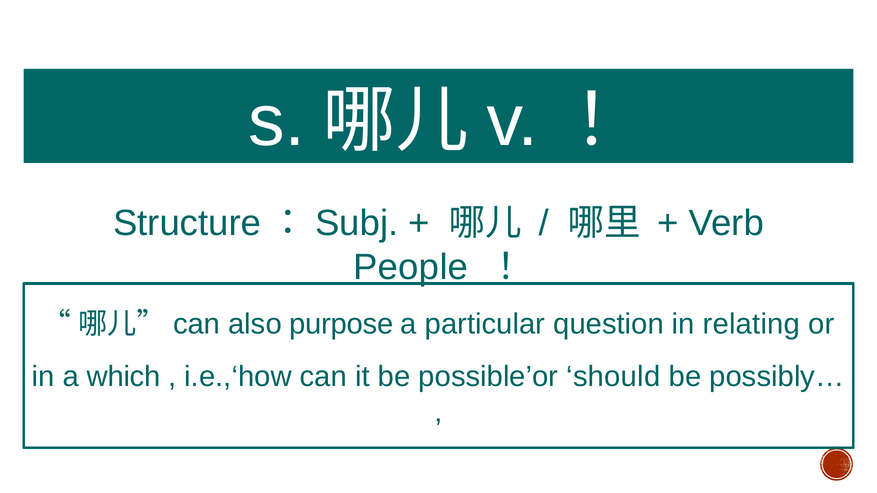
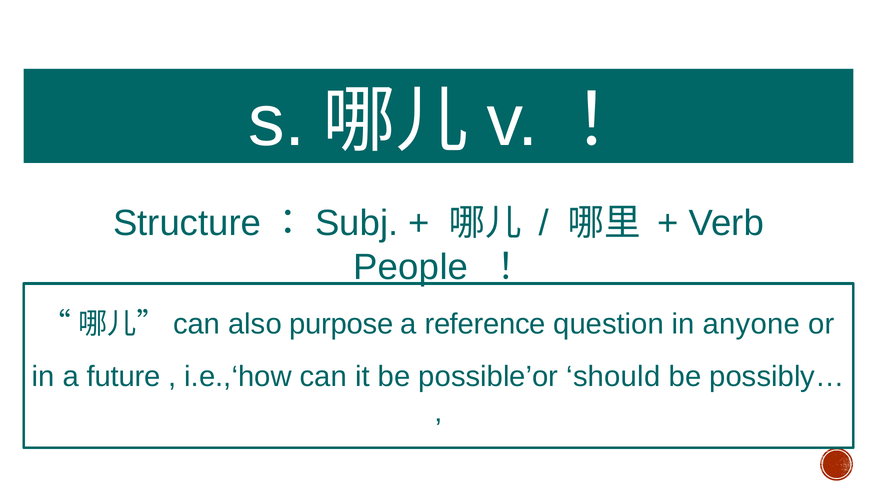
particular: particular -> reference
relating: relating -> anyone
which: which -> future
